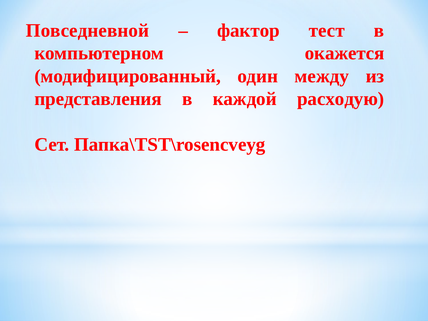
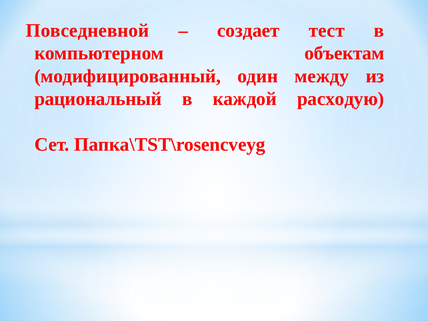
фактор: фактор -> создает
окажется: окажется -> объектам
представления: представления -> рациональный
